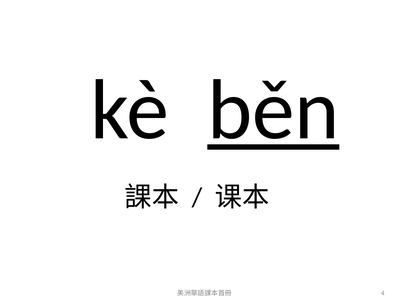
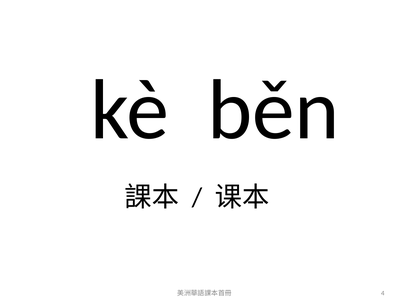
běn underline: present -> none
